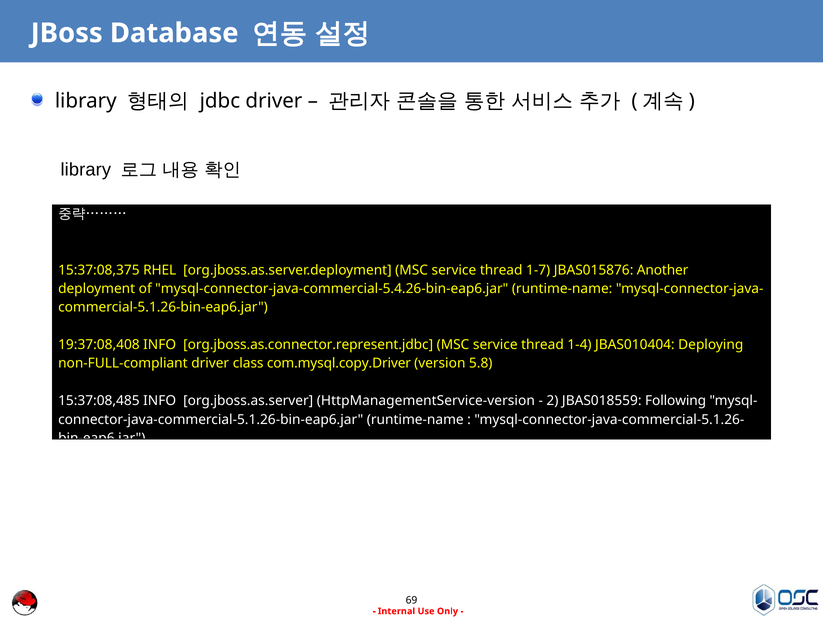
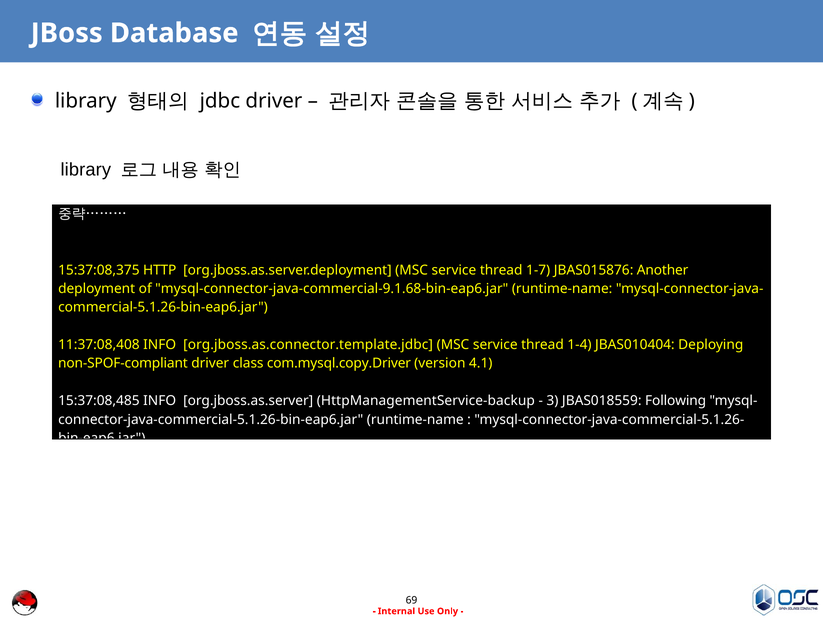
RHEL: RHEL -> HTTP
mysql-connector-java-commercial-5.4.26-bin-eap6.jar: mysql-connector-java-commercial-5.4.26-bin-eap6.jar -> mysql-connector-java-commercial-9.1.68-bin-eap6.jar
19:37:08,408: 19:37:08,408 -> 11:37:08,408
org.jboss.as.connector.represent.jdbc: org.jboss.as.connector.represent.jdbc -> org.jboss.as.connector.template.jdbc
non-FULL-compliant: non-FULL-compliant -> non-SPOF-compliant
5.8: 5.8 -> 4.1
HttpManagementService-version: HttpManagementService-version -> HttpManagementService-backup
2: 2 -> 3
